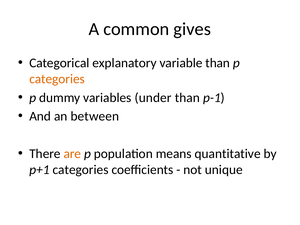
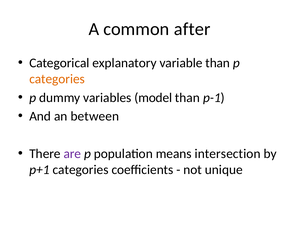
gives: gives -> after
under: under -> model
are colour: orange -> purple
quantitative: quantitative -> intersection
